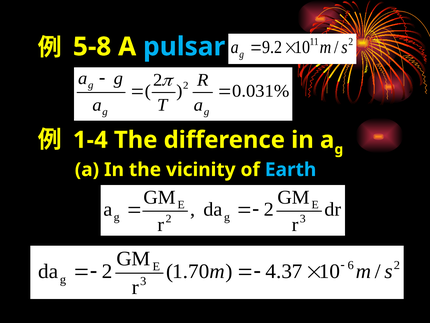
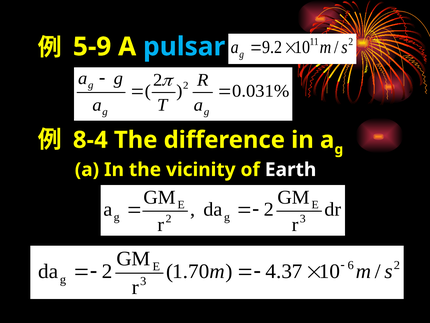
5-8: 5-8 -> 5-9
1-4: 1-4 -> 8-4
Earth colour: light blue -> white
